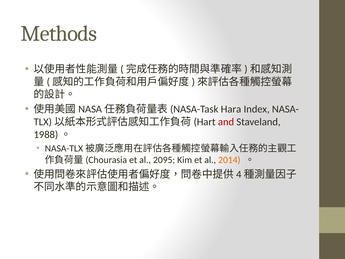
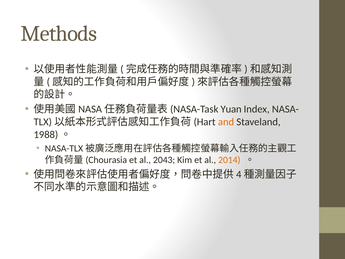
Hara: Hara -> Yuan
and colour: red -> orange
2095: 2095 -> 2043
